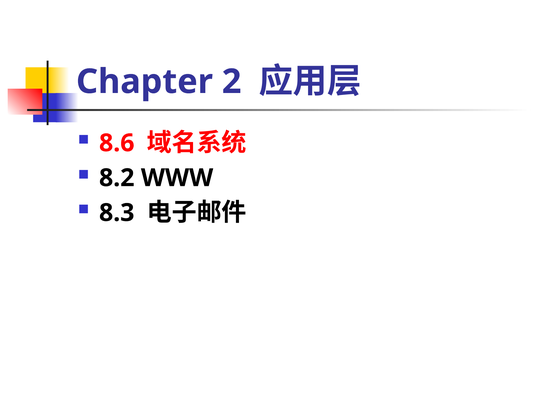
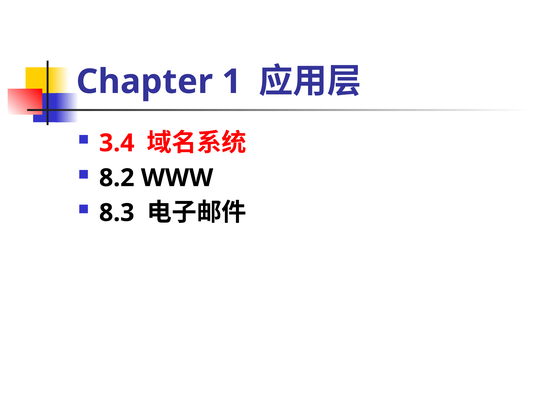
2: 2 -> 1
8.6: 8.6 -> 3.4
